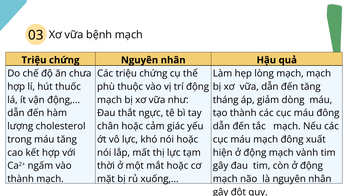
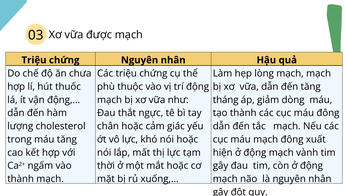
bệnh: bệnh -> được
